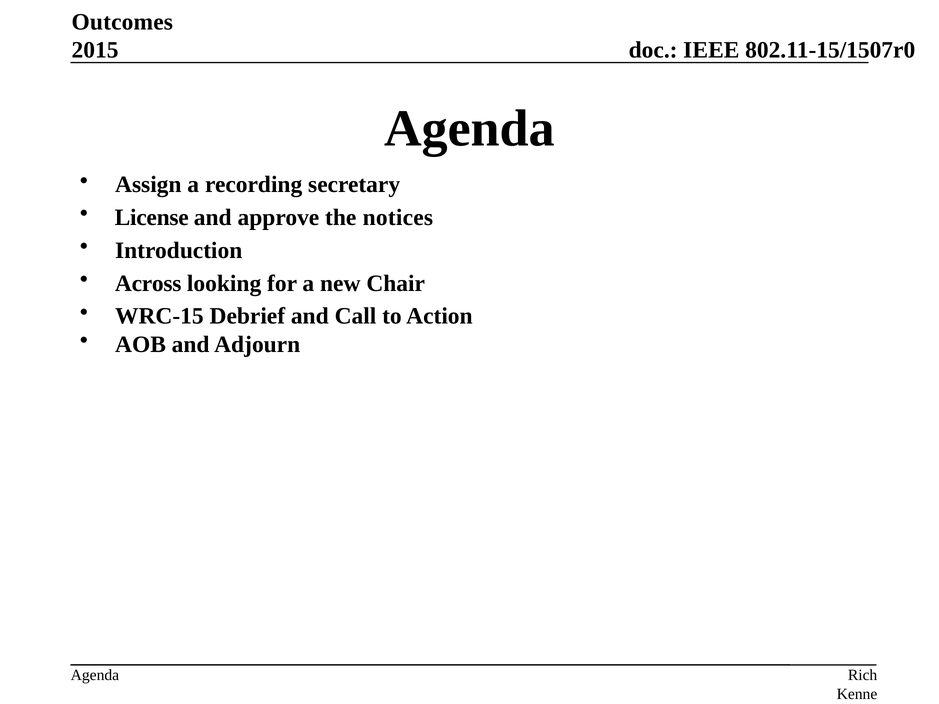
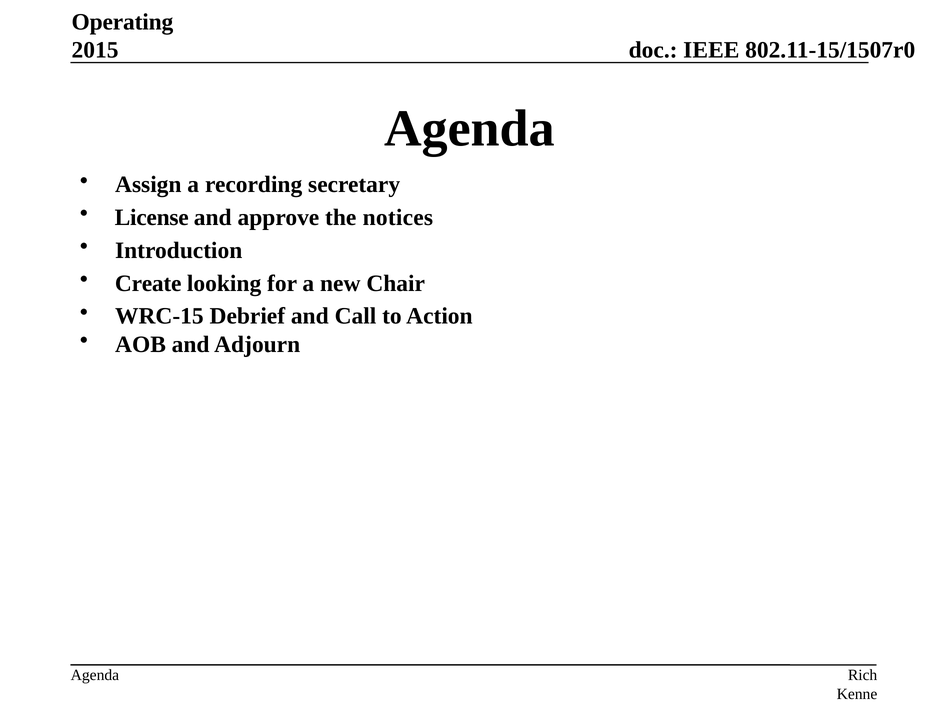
Outcomes: Outcomes -> Operating
Across: Across -> Create
